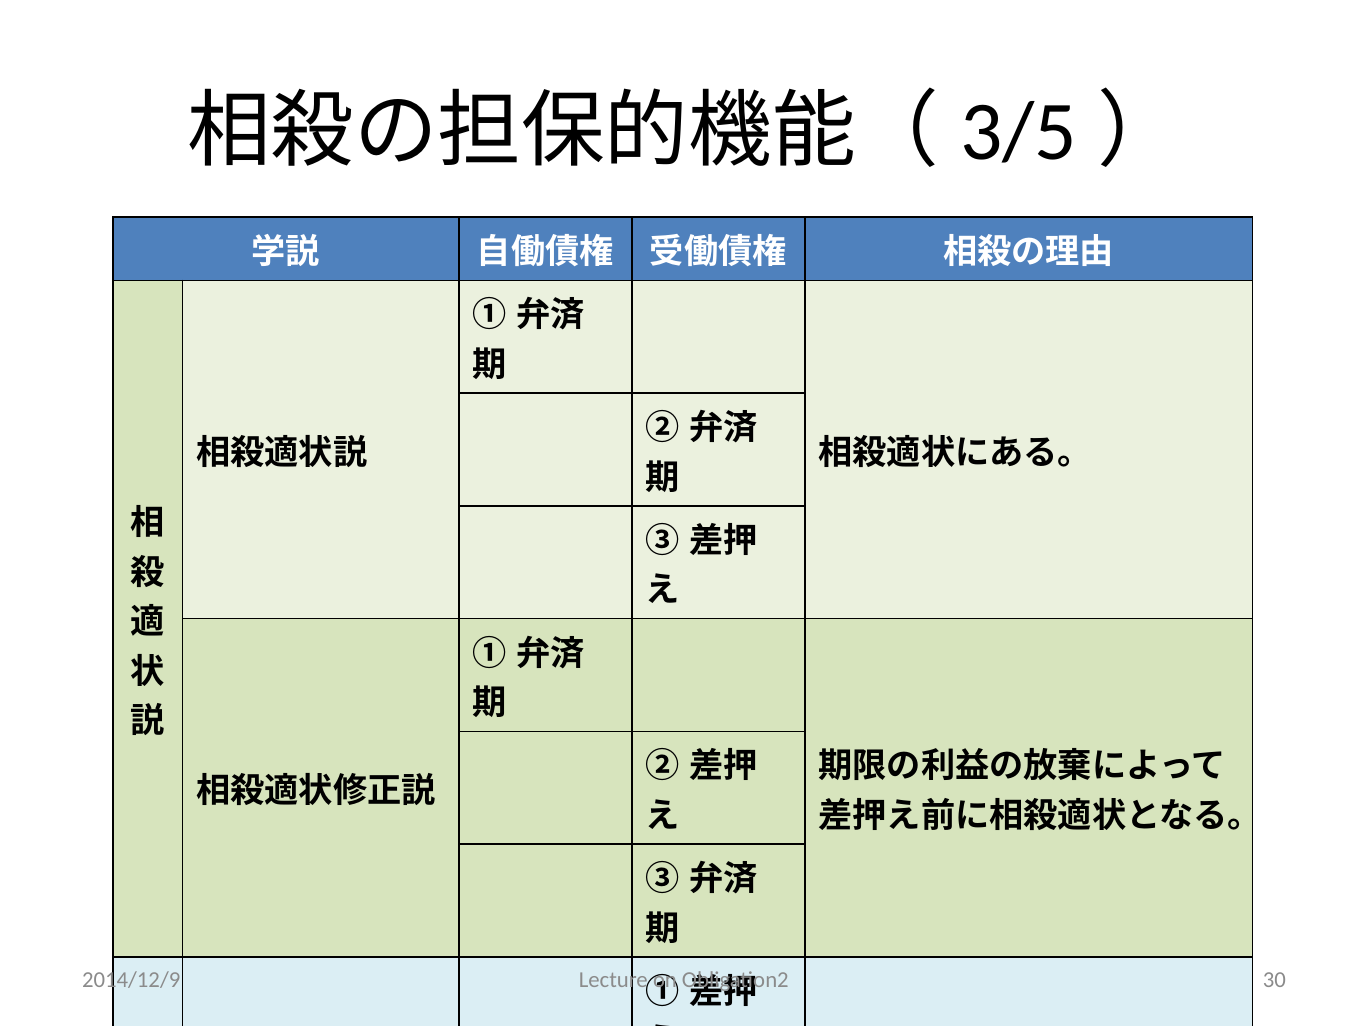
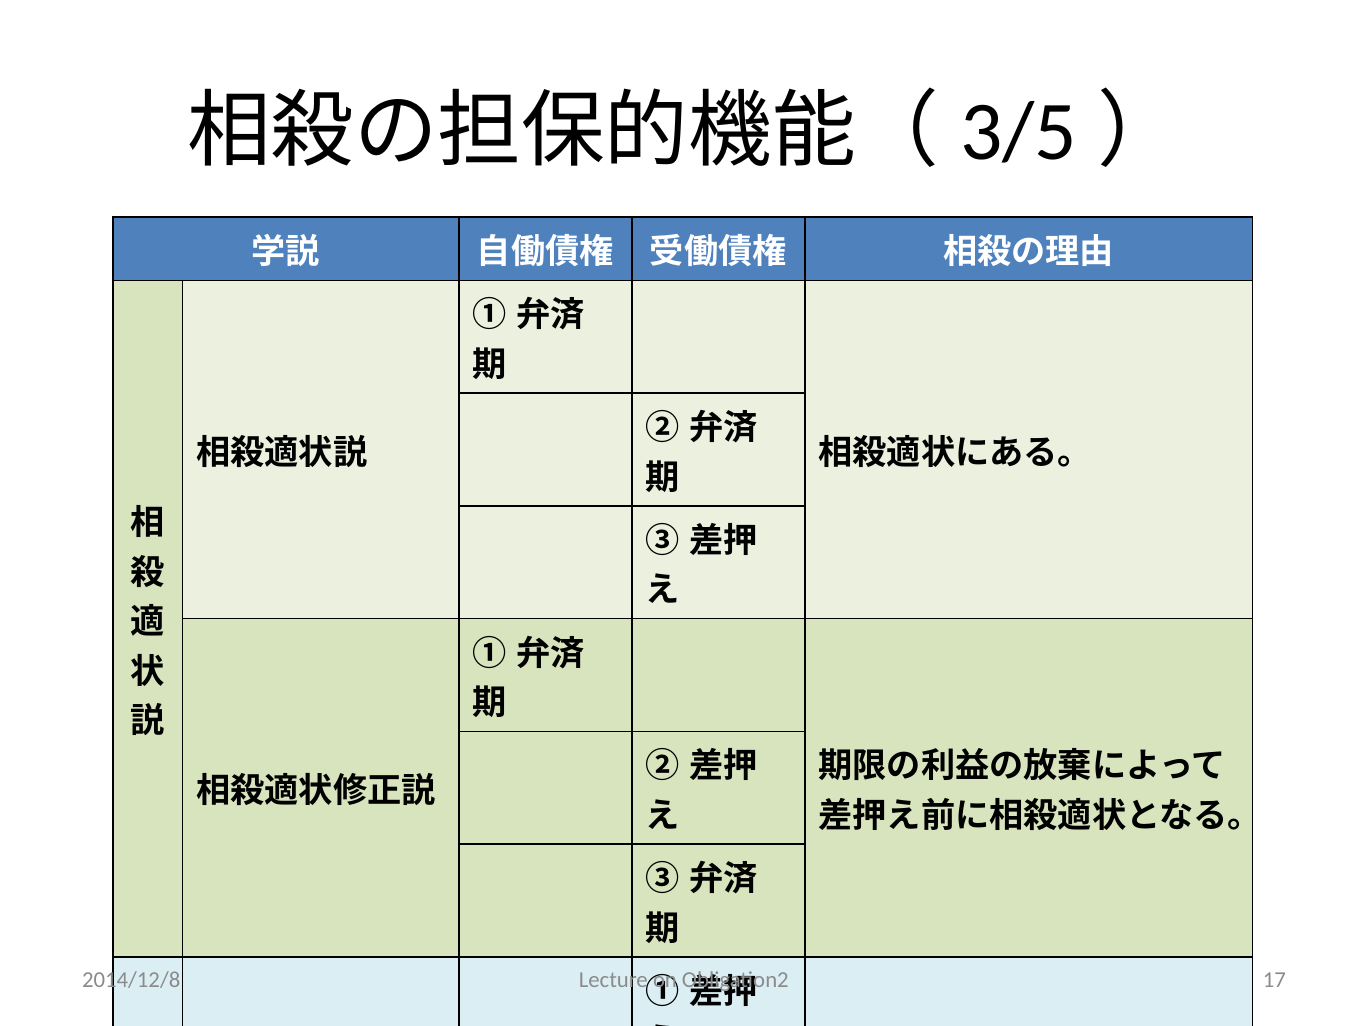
2014/12/9: 2014/12/9 -> 2014/12/8
30: 30 -> 17
